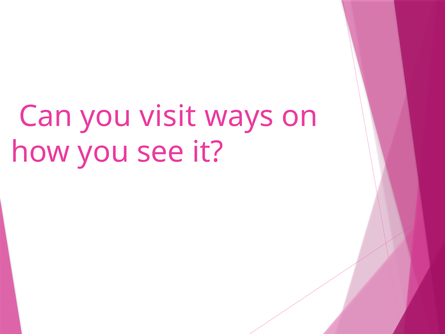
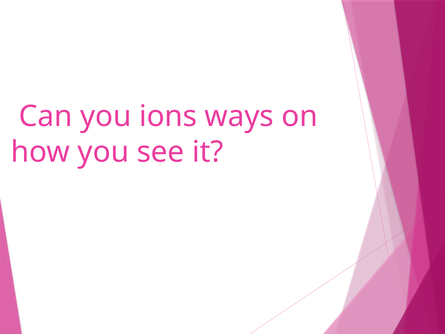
visit: visit -> ions
